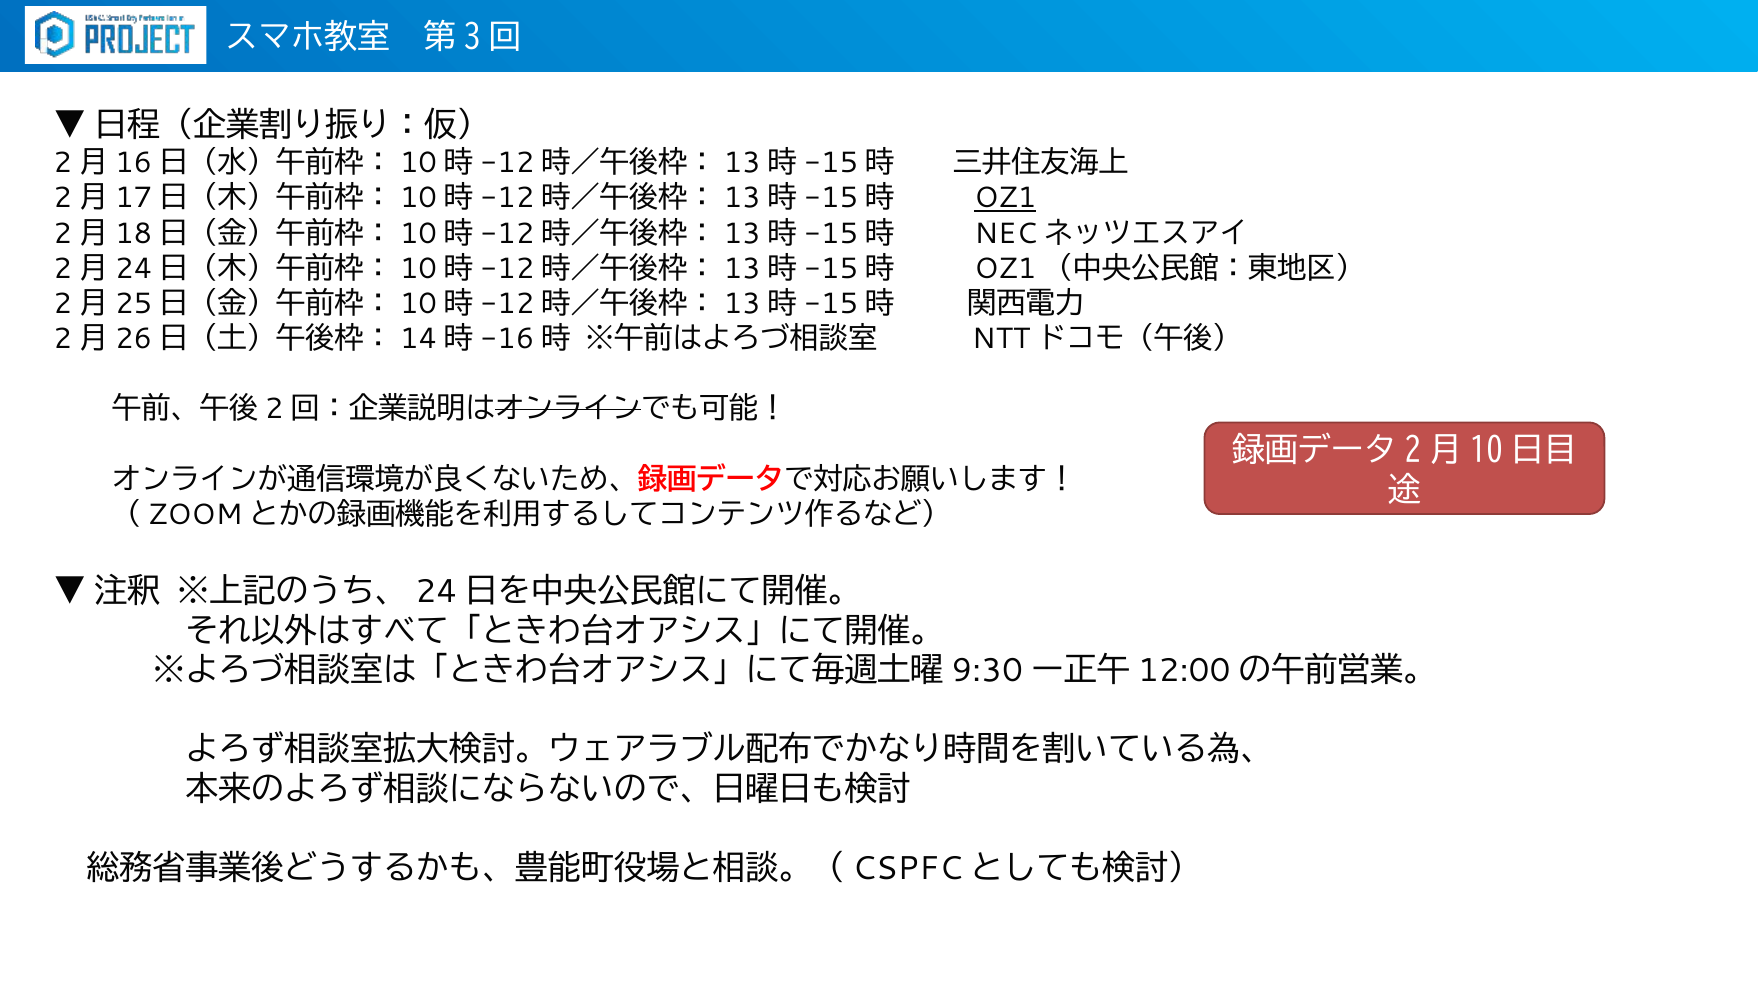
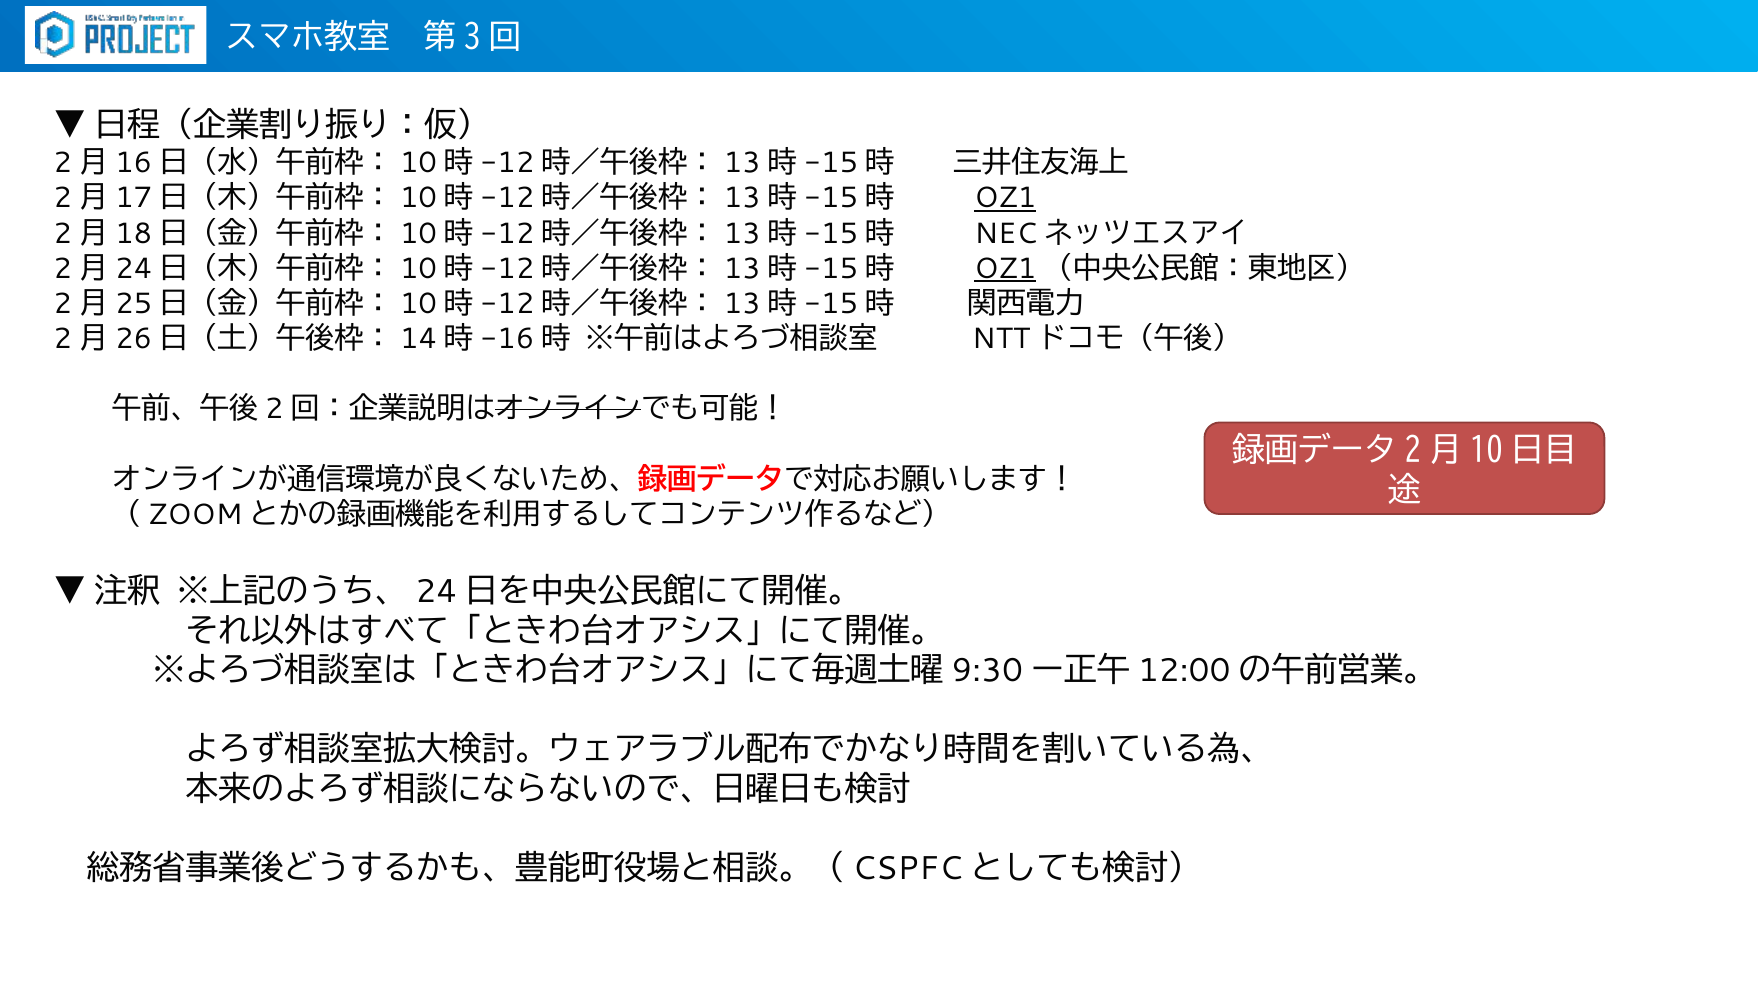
OZ1 at (1005, 268) underline: none -> present
